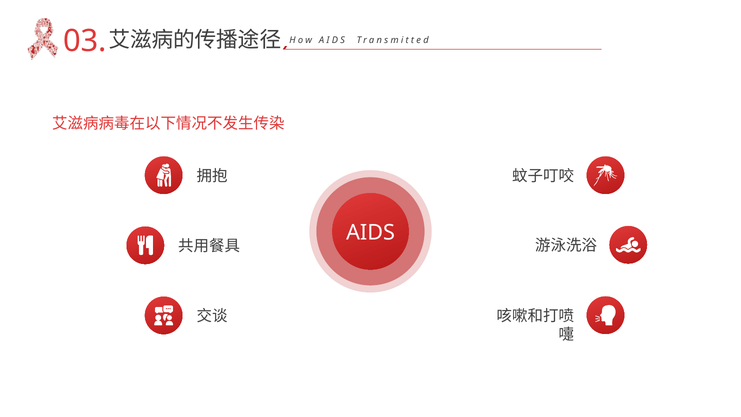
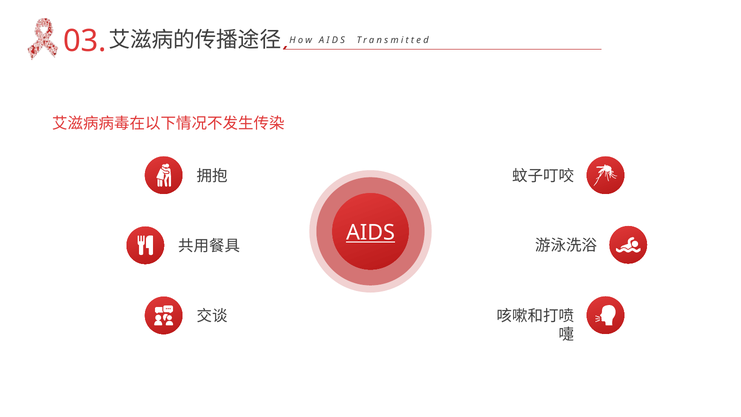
AIDS underline: none -> present
